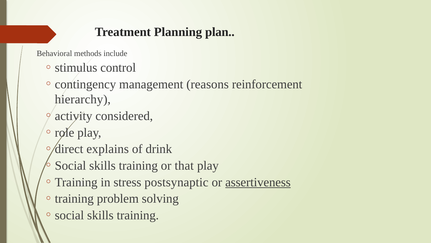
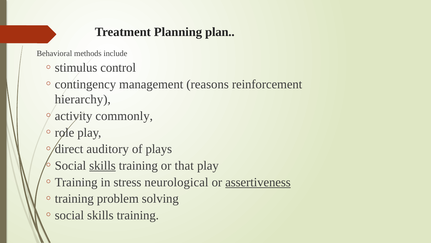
considered: considered -> commonly
explains: explains -> auditory
drink: drink -> plays
skills at (102, 165) underline: none -> present
postsynaptic: postsynaptic -> neurological
